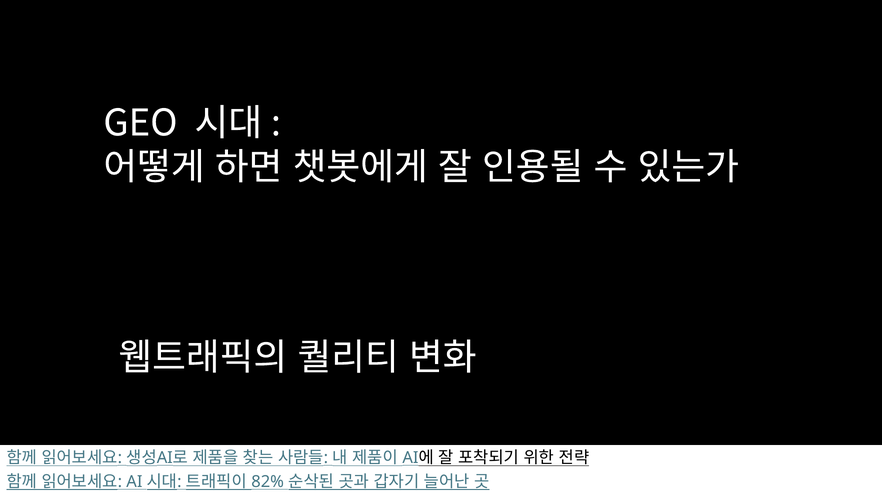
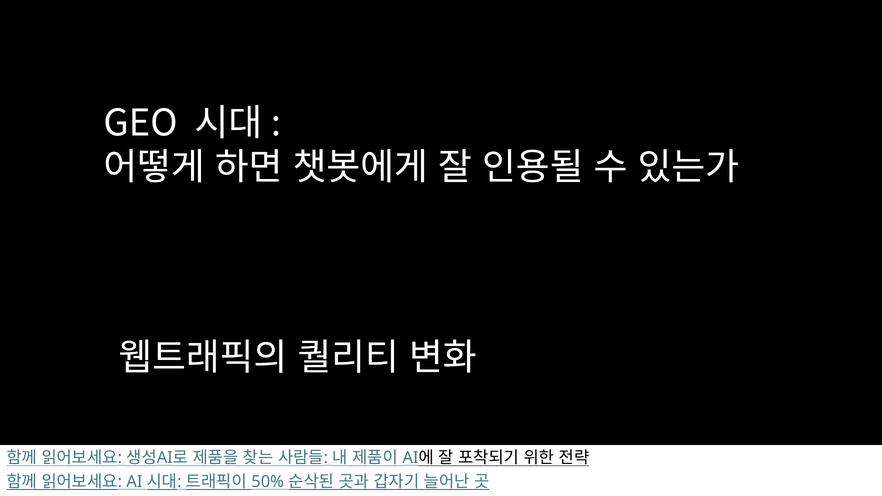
82%: 82% -> 50%
